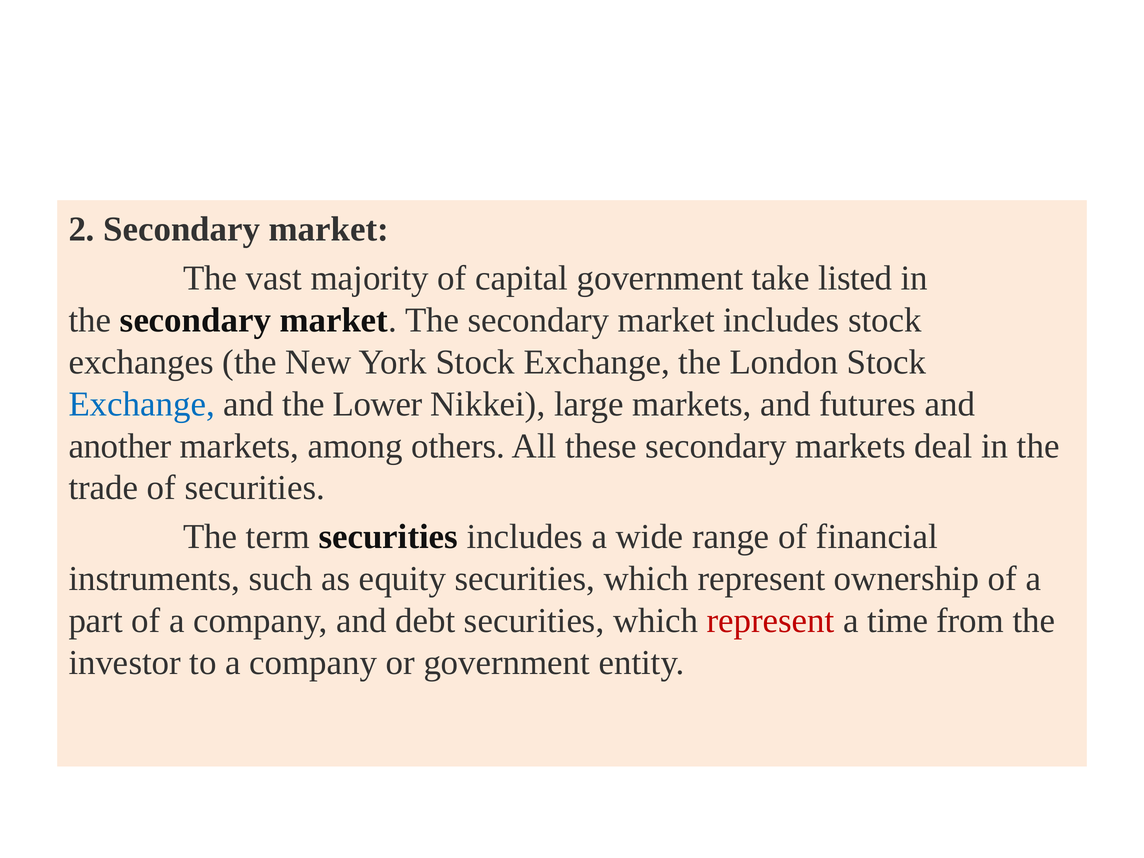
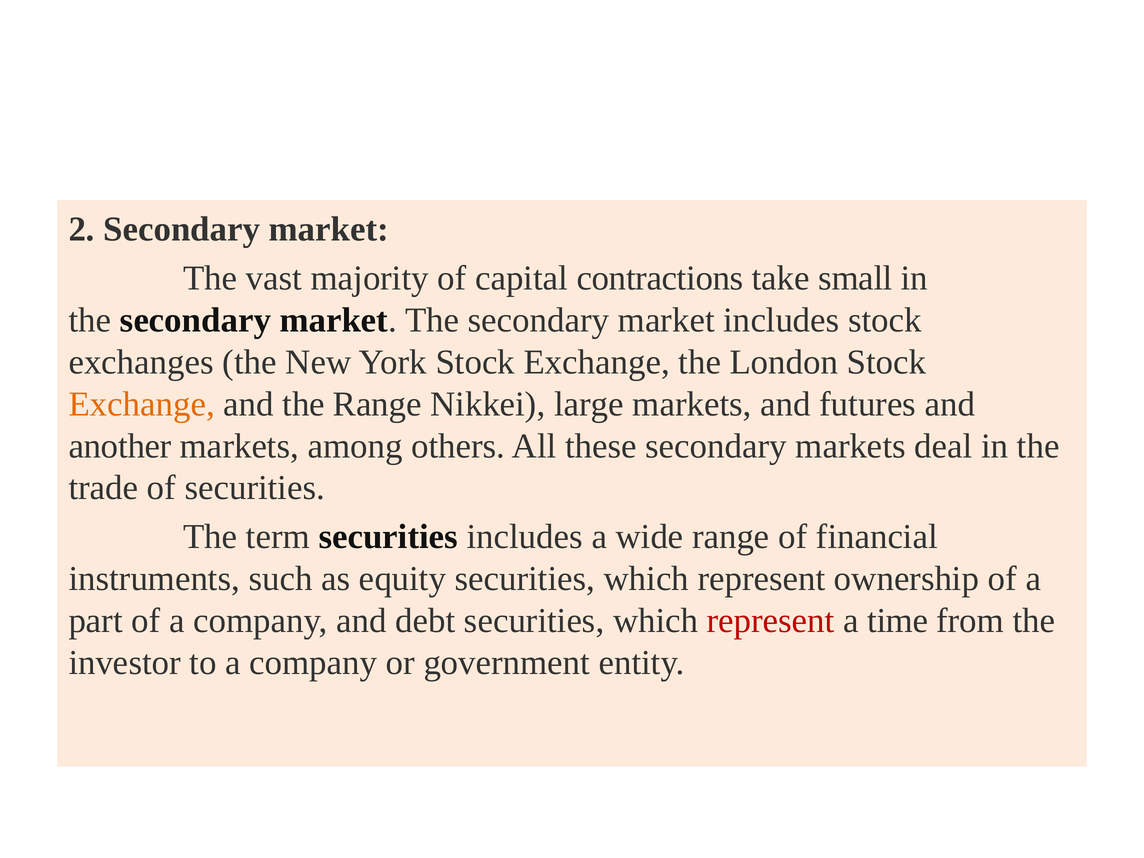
capital government: government -> contractions
listed: listed -> small
Exchange at (142, 404) colour: blue -> orange
the Lower: Lower -> Range
